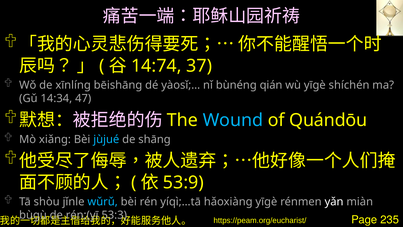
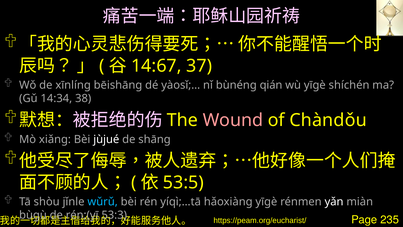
14:74: 14:74 -> 14:67
47: 47 -> 38
Wound colour: light blue -> pink
Quándōu: Quándōu -> Chàndǒu
jùjué colour: light blue -> white
53:9: 53:9 -> 53:5
